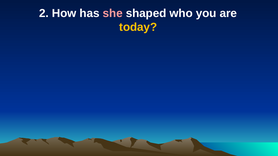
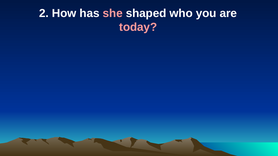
today colour: yellow -> pink
